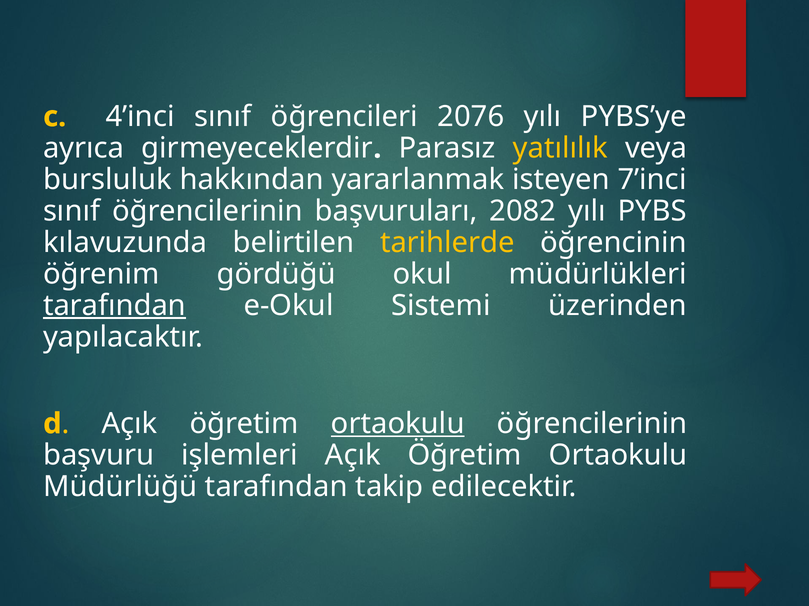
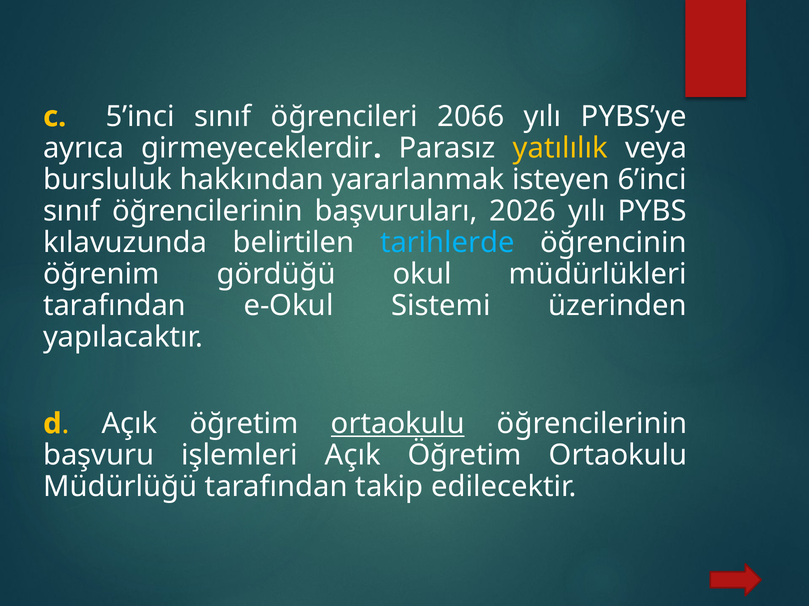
4’inci: 4’inci -> 5’inci
2076: 2076 -> 2066
7’inci: 7’inci -> 6’inci
2082: 2082 -> 2026
tarihlerde colour: yellow -> light blue
tarafından at (115, 306) underline: present -> none
